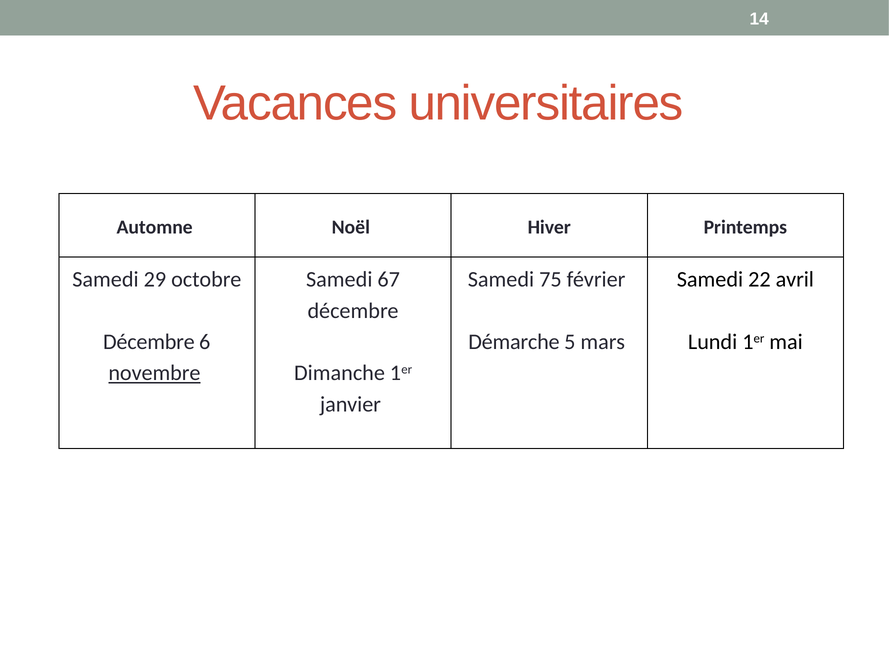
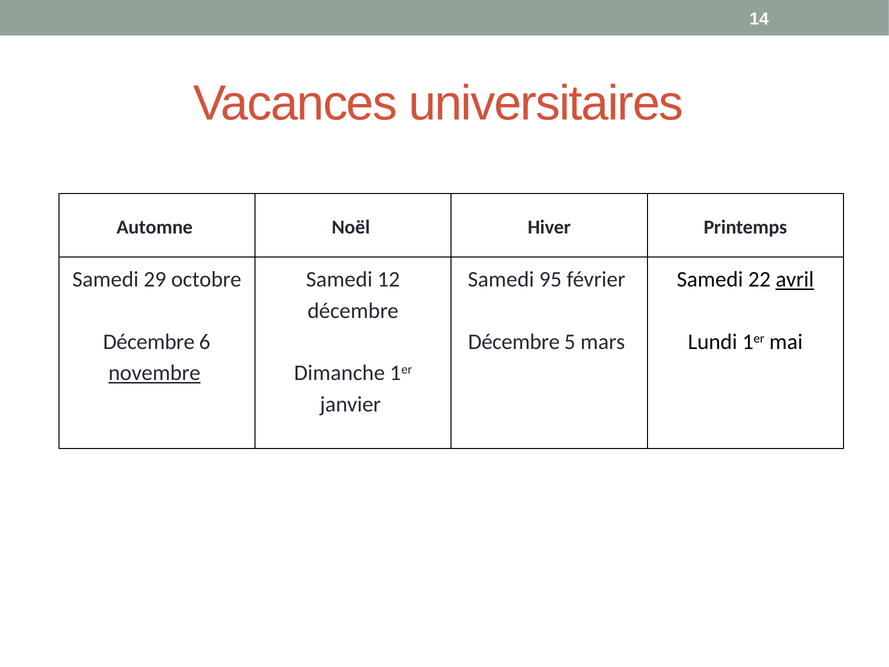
67: 67 -> 12
75: 75 -> 95
avril underline: none -> present
Démarche at (514, 342): Démarche -> Décembre
